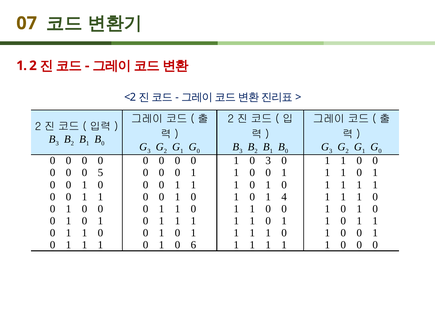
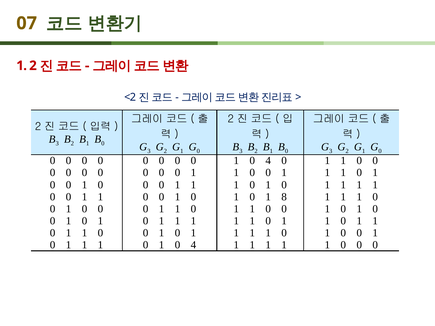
3 at (268, 161): 3 -> 4
5 at (100, 173): 5 -> 0
4: 4 -> 8
0 1 0 6: 6 -> 4
